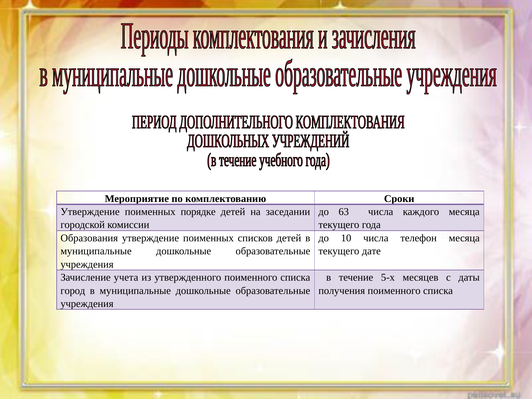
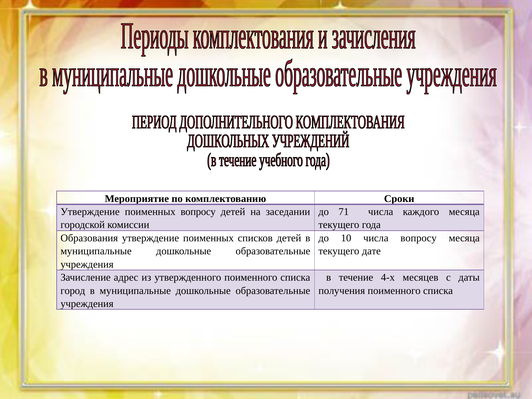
поименных порядке: порядке -> вопросу
63: 63 -> 71
числа телефон: телефон -> вопросу
учета: учета -> адрес
5-х: 5-х -> 4-х
